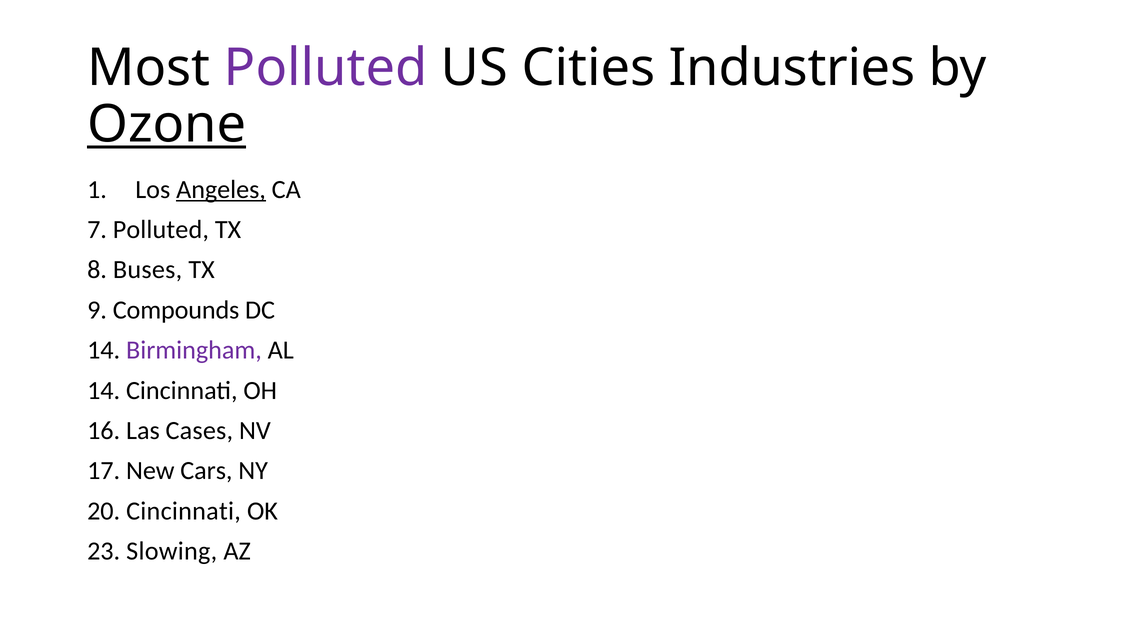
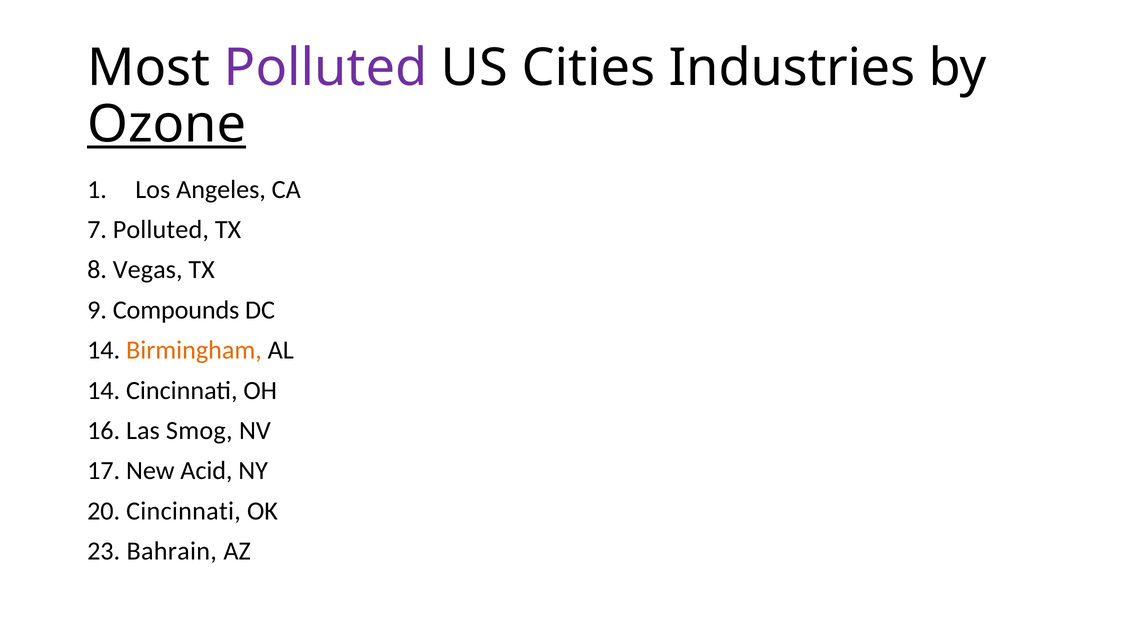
Angeles underline: present -> none
Buses: Buses -> Vegas
Birmingham colour: purple -> orange
Cases: Cases -> Smog
Cars: Cars -> Acid
Slowing: Slowing -> Bahrain
